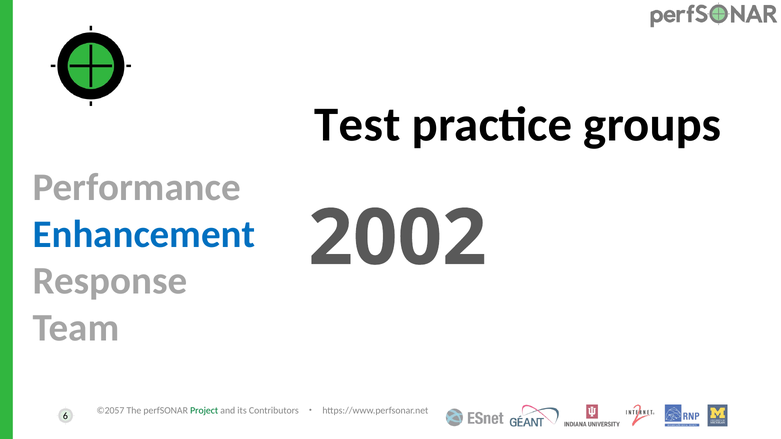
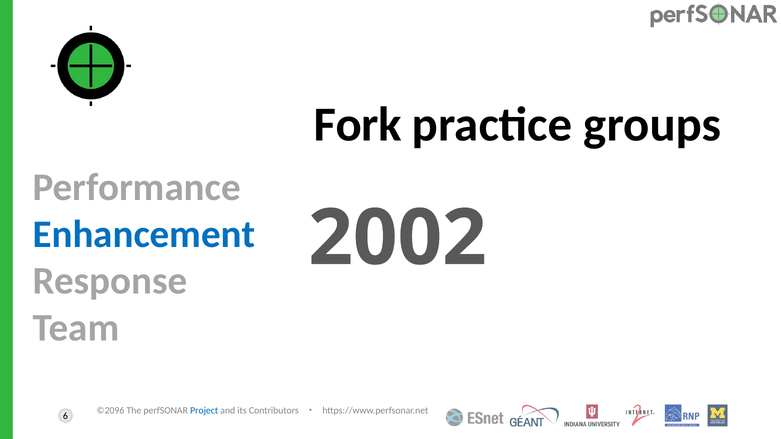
Test: Test -> Fork
©2057: ©2057 -> ©2096
Project colour: green -> blue
